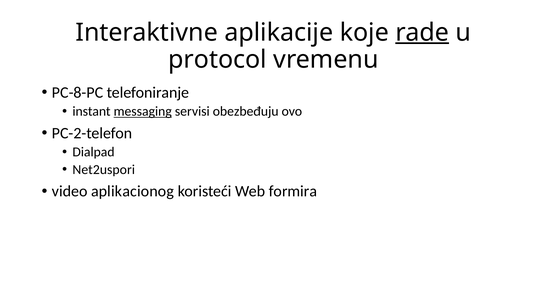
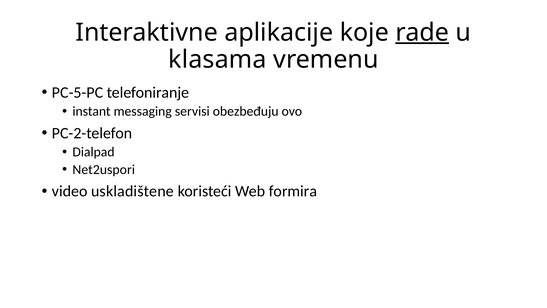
protocol: protocol -> klasama
PC-8-PC: PC-8-PC -> PC-5-PC
messaging underline: present -> none
aplikacionog: aplikacionog -> uskladištene
